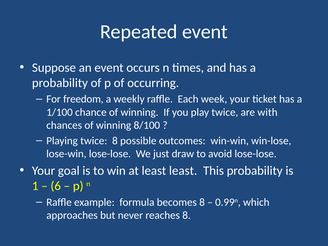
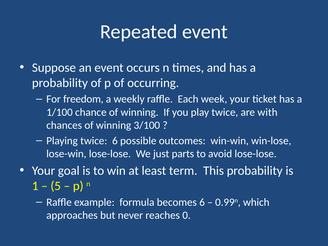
8/100: 8/100 -> 3/100
twice 8: 8 -> 6
draw: draw -> parts
least least: least -> term
6: 6 -> 5
becomes 8: 8 -> 6
reaches 8: 8 -> 0
